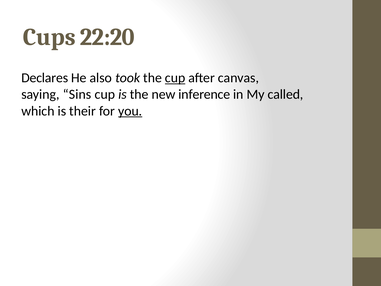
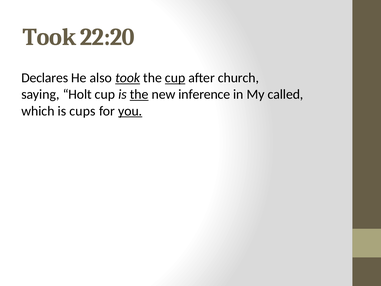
Cups at (49, 37): Cups -> Took
took at (128, 78) underline: none -> present
canvas: canvas -> church
Sins: Sins -> Holt
the at (139, 94) underline: none -> present
their: their -> cups
